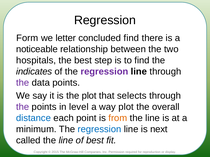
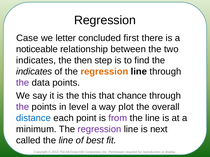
Form: Form -> Case
concluded find: find -> first
hospitals at (36, 61): hospitals -> indicates
the best: best -> then
regression at (104, 72) colour: purple -> orange
the plot: plot -> this
selects: selects -> chance
from colour: orange -> purple
regression at (99, 130) colour: blue -> purple
